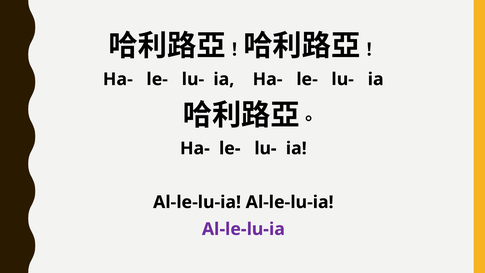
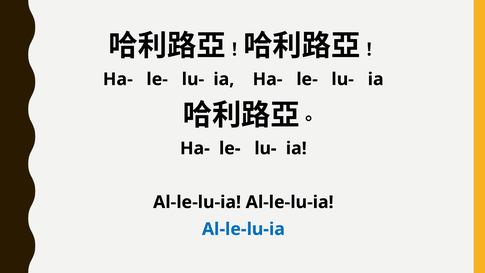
Al-le-lu-ia at (243, 229) colour: purple -> blue
